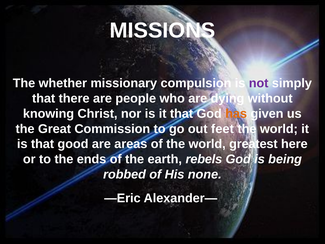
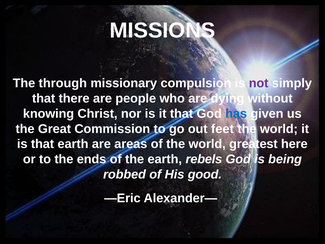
whether: whether -> through
has colour: orange -> blue
that good: good -> earth
none: none -> good
